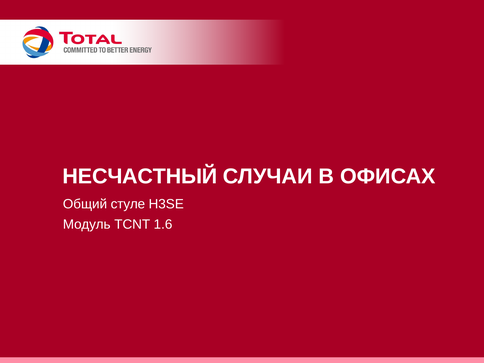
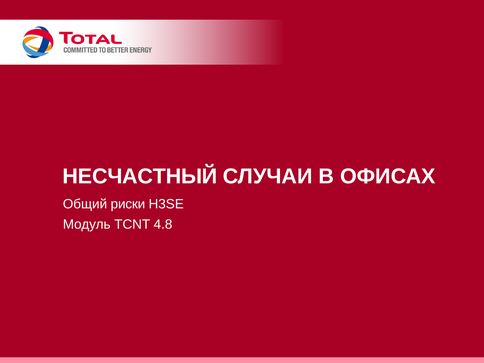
стуле: стуле -> риски
1.6: 1.6 -> 4.8
